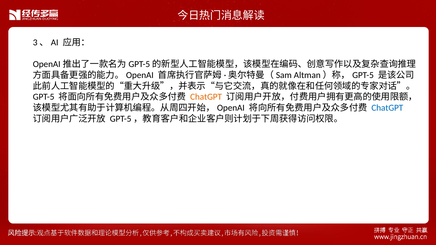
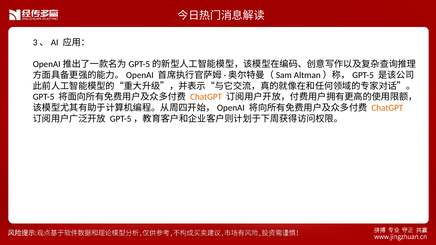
ChatGPT at (387, 108) colour: blue -> orange
